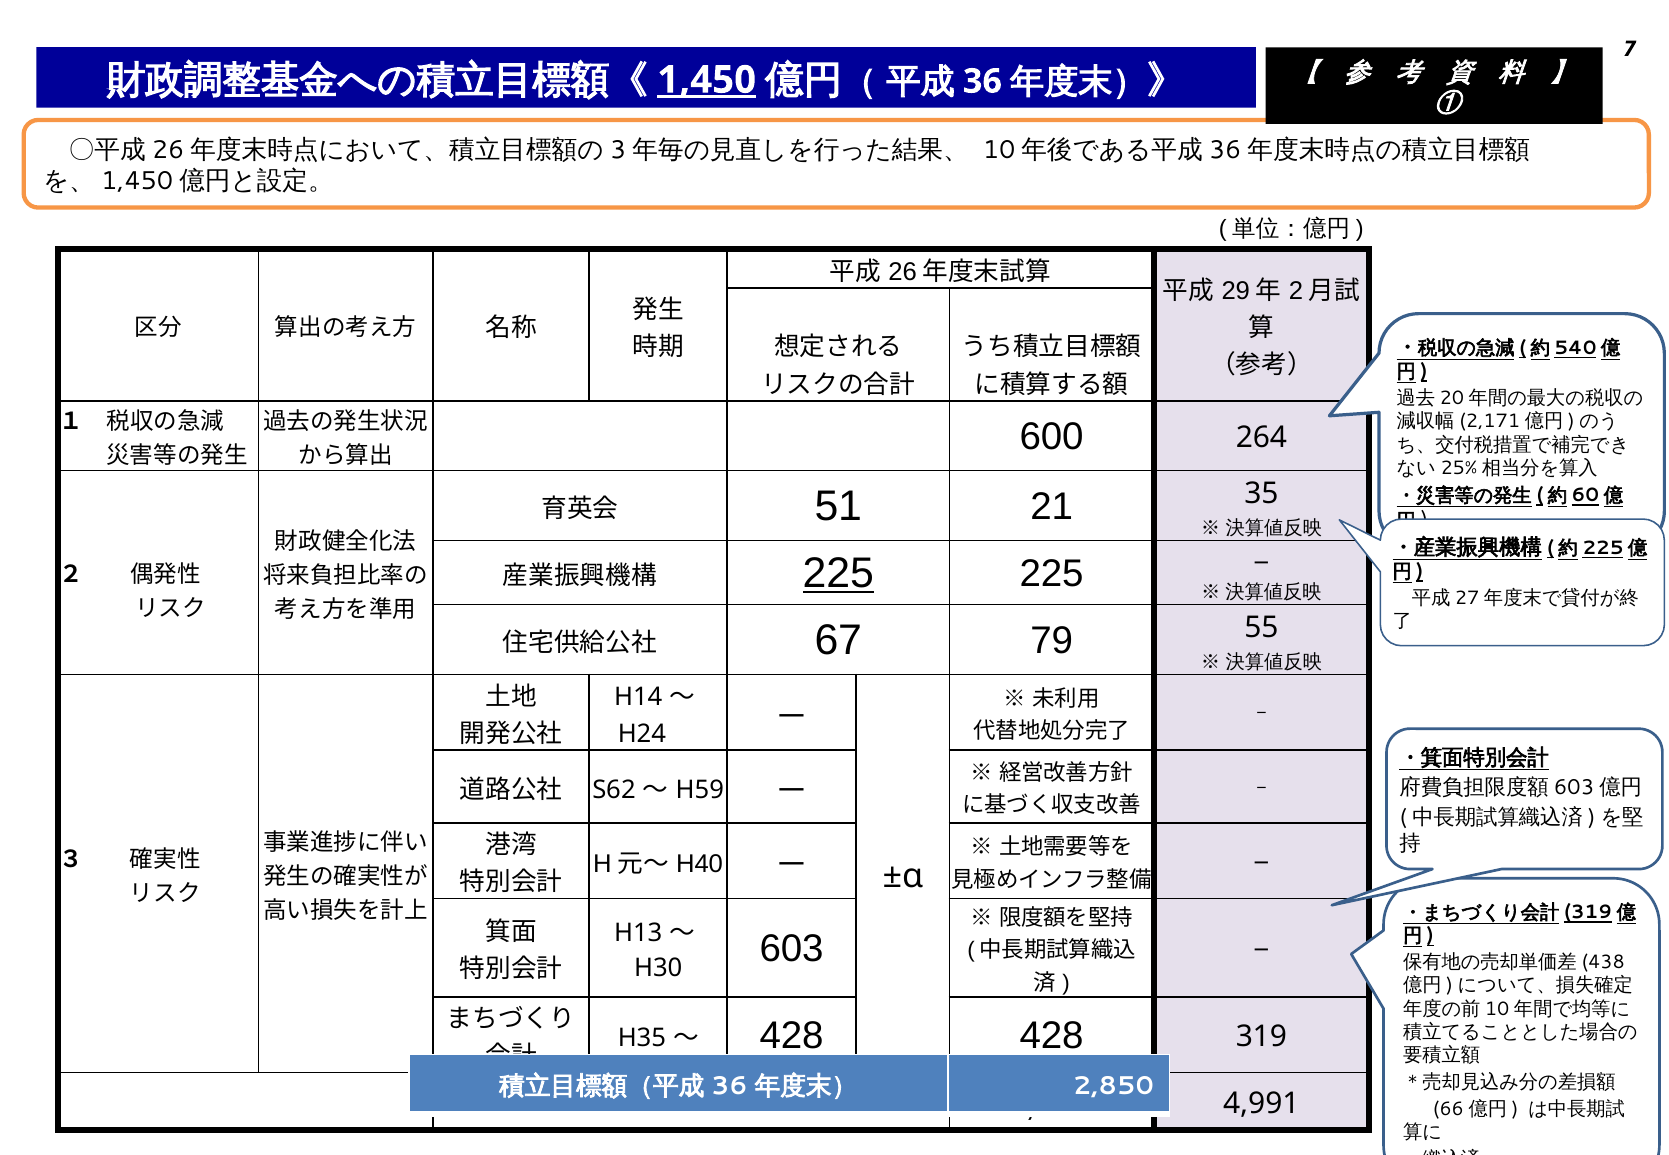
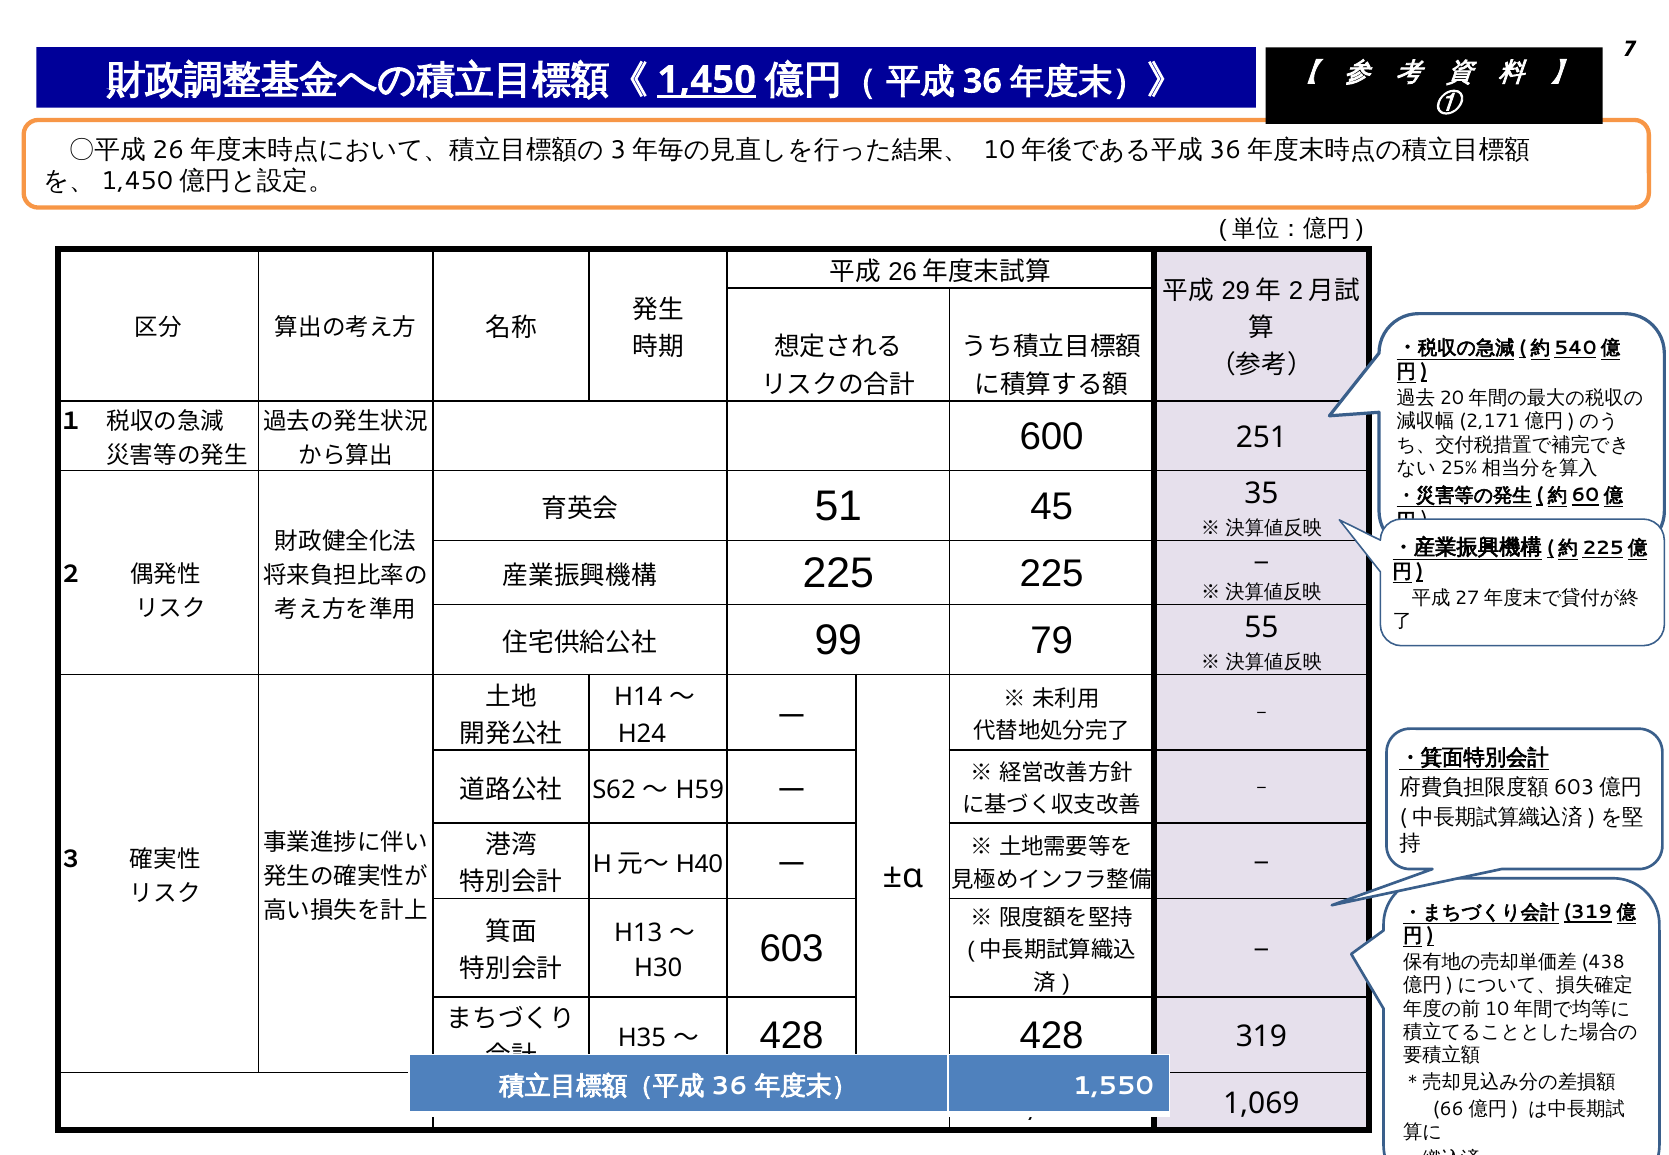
264: 264 -> 251
21: 21 -> 45
225 at (838, 574) underline: present -> none
67: 67 -> 99
2,850: 2,850 -> 1,550
4,991: 4,991 -> 1,069
